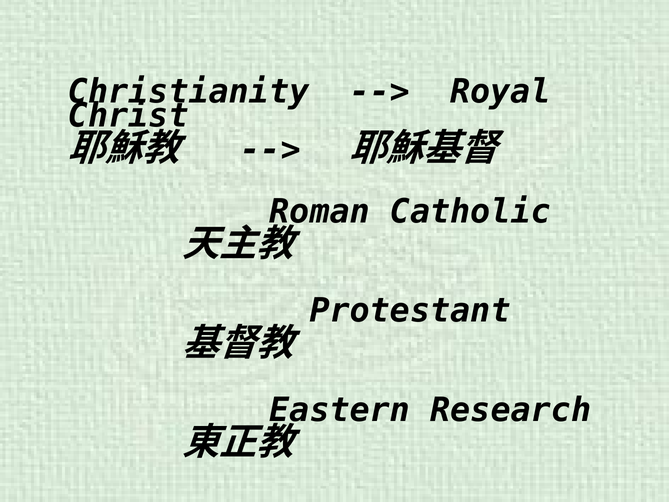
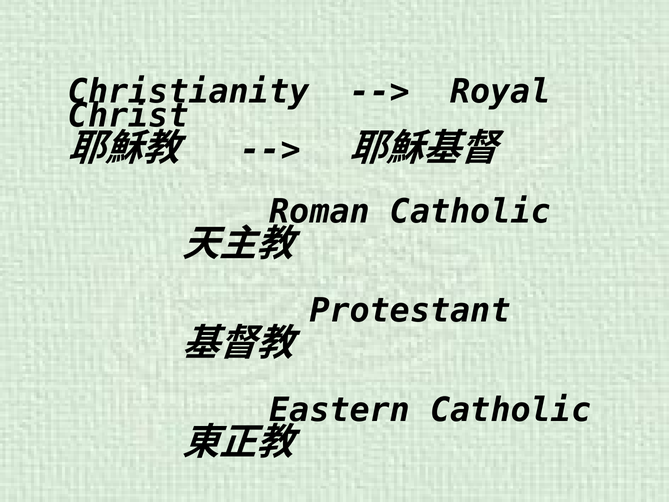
Eastern Research: Research -> Catholic
